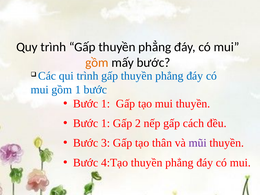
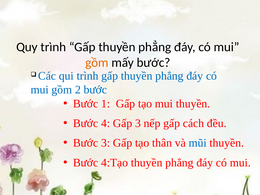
gồm 1: 1 -> 2
1 at (106, 123): 1 -> 4
Gấp 2: 2 -> 3
mũi colour: purple -> blue
